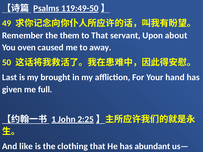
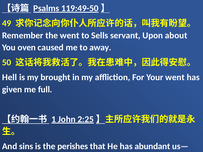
the them: them -> went
to That: That -> Sells
Last: Last -> Hell
Your hand: hand -> went
like: like -> sins
clothing: clothing -> perishes
